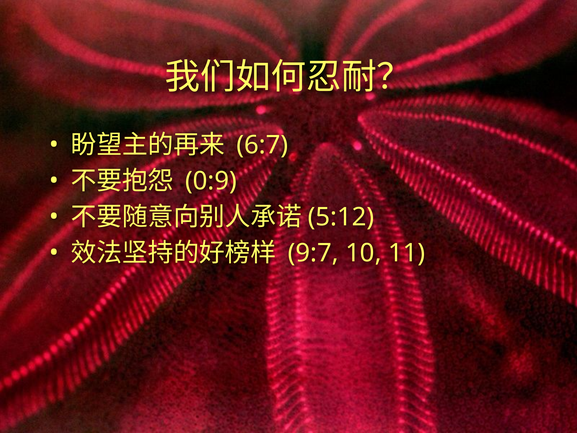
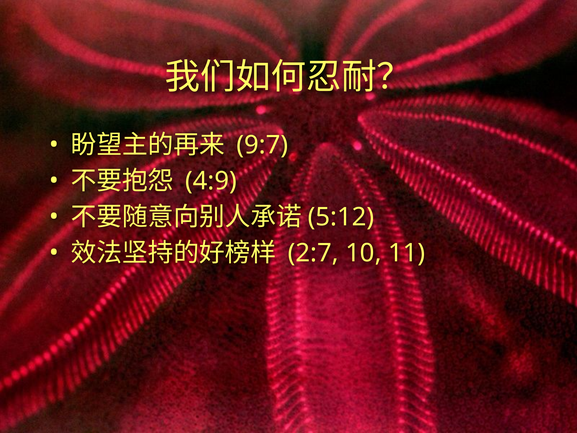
6:7: 6:7 -> 9:7
0:9: 0:9 -> 4:9
9:7: 9:7 -> 2:7
